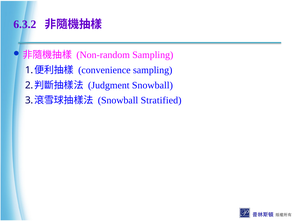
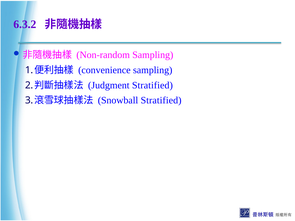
Judgment Snowball: Snowball -> Stratified
